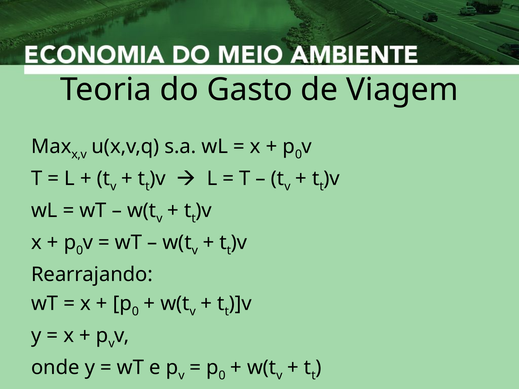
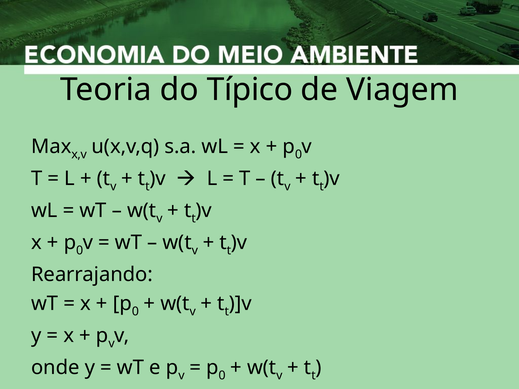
Gasto: Gasto -> Típico
